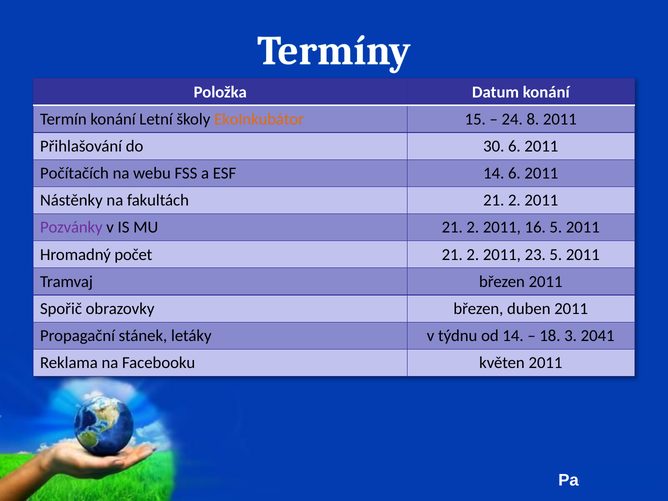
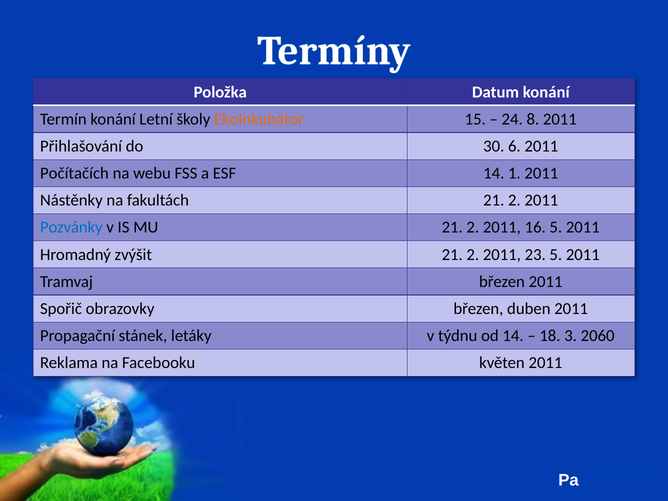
14 6: 6 -> 1
Pozvánky colour: purple -> blue
počet: počet -> zvýšit
2041: 2041 -> 2060
